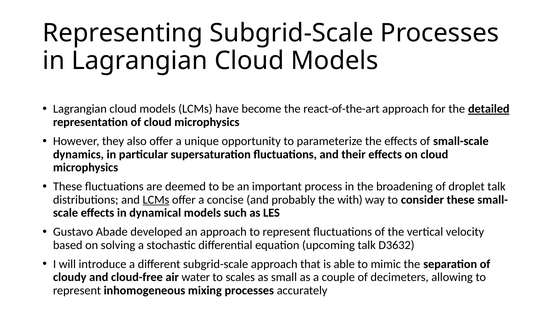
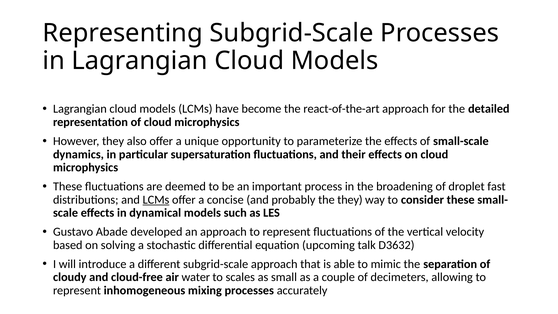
detailed underline: present -> none
droplet talk: talk -> fast
the with: with -> they
